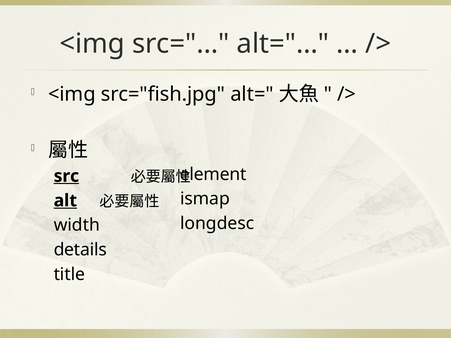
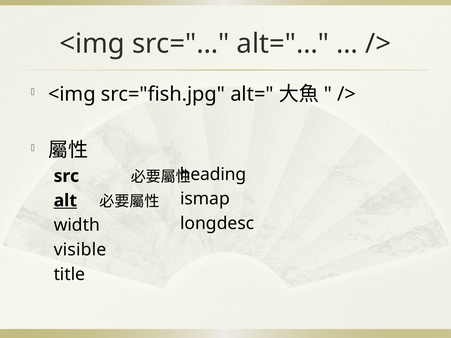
element: element -> heading
src underline: present -> none
details: details -> visible
